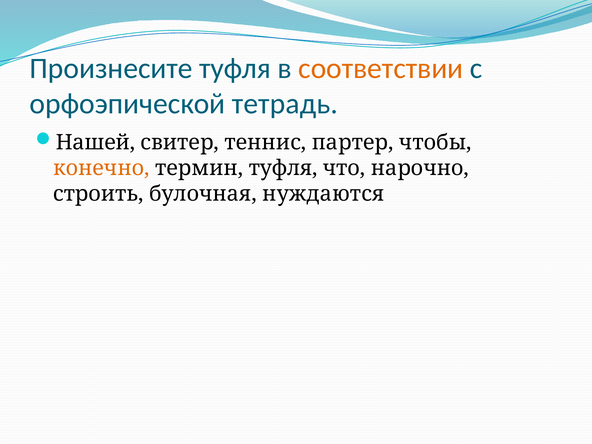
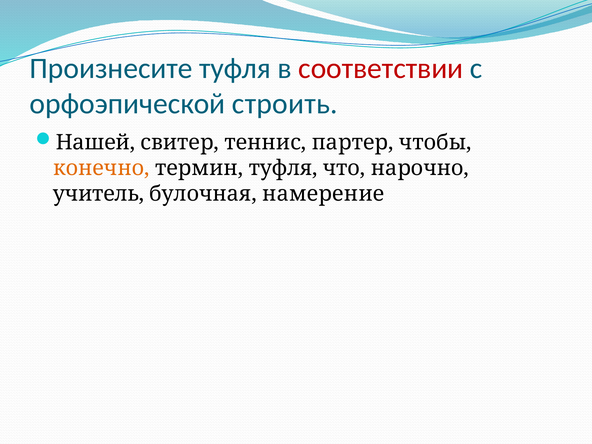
соответствии colour: orange -> red
тетрадь: тетрадь -> строить
строить: строить -> учитель
нуждаются: нуждаются -> намерение
